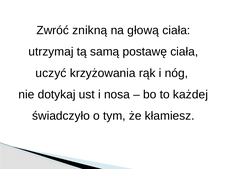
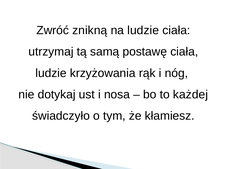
na głową: głową -> ludzie
uczyć at (51, 73): uczyć -> ludzie
